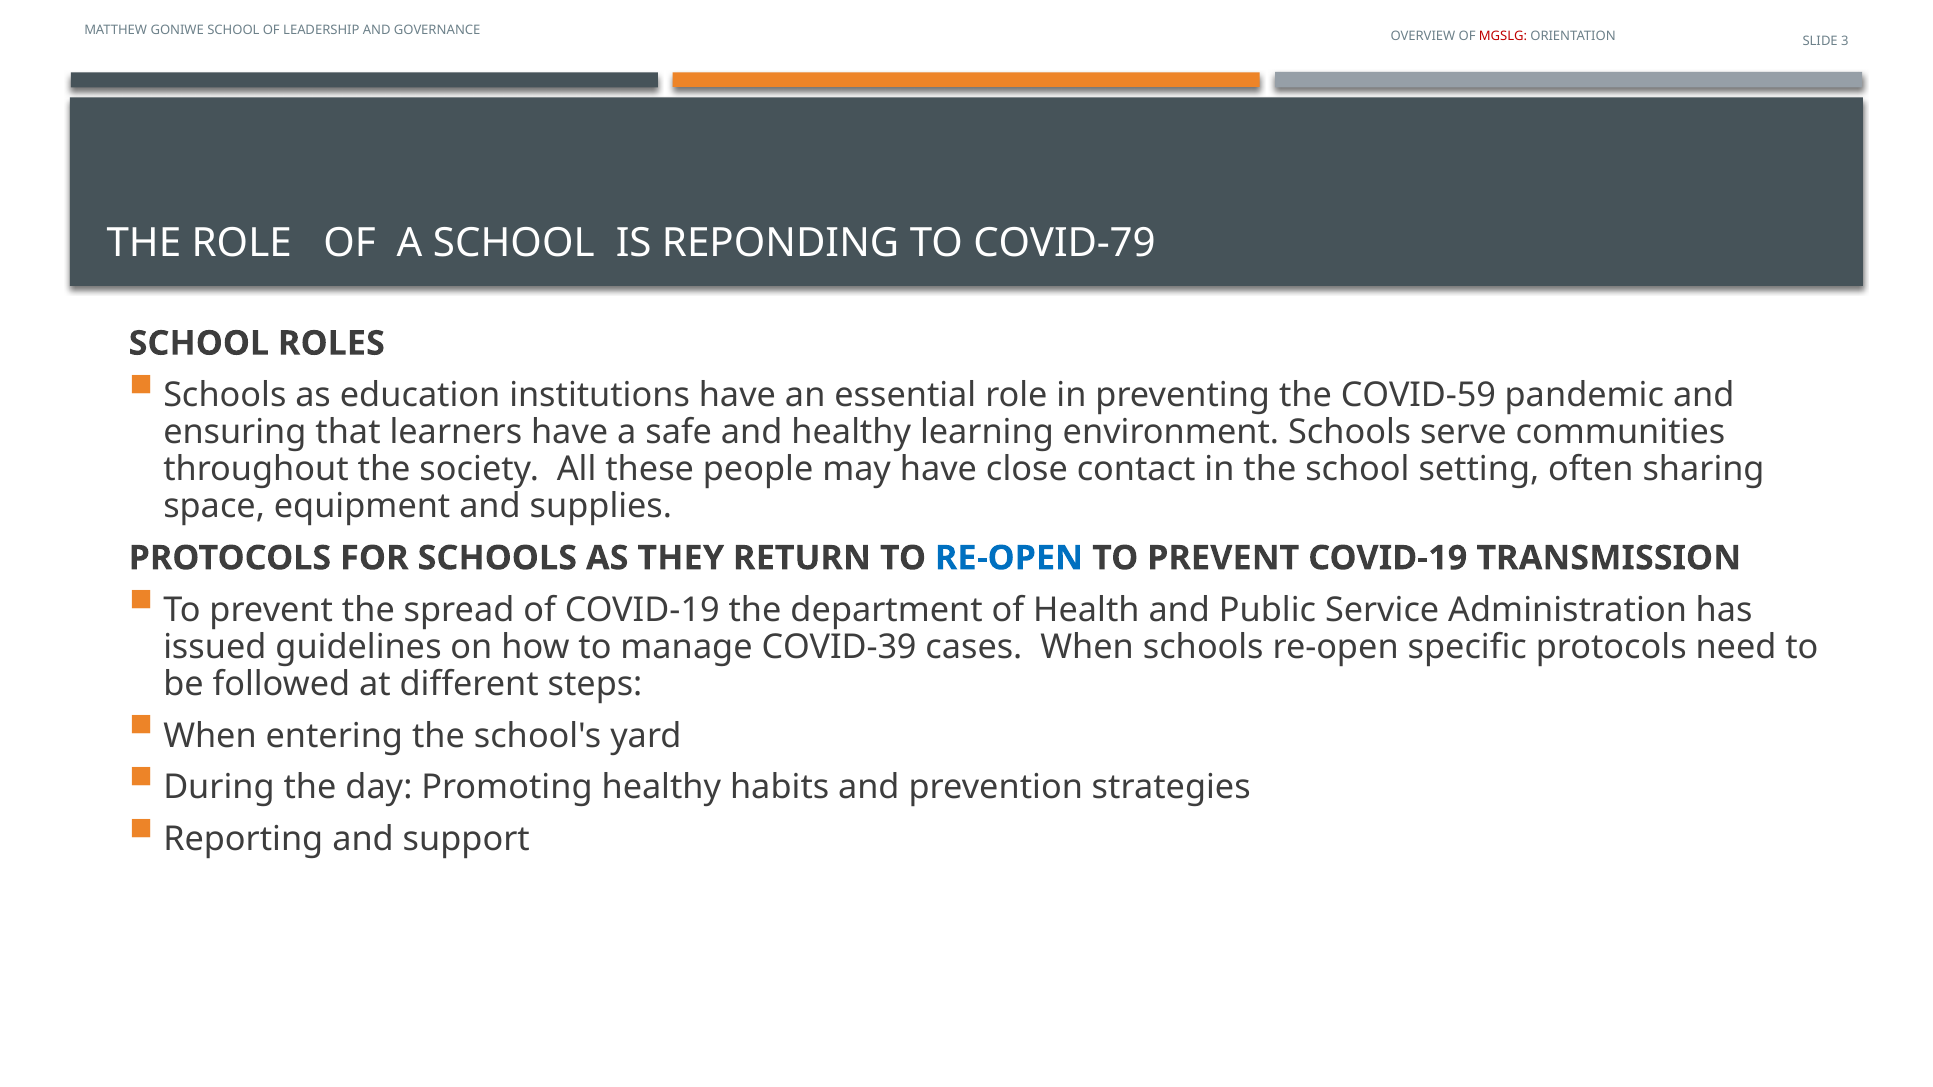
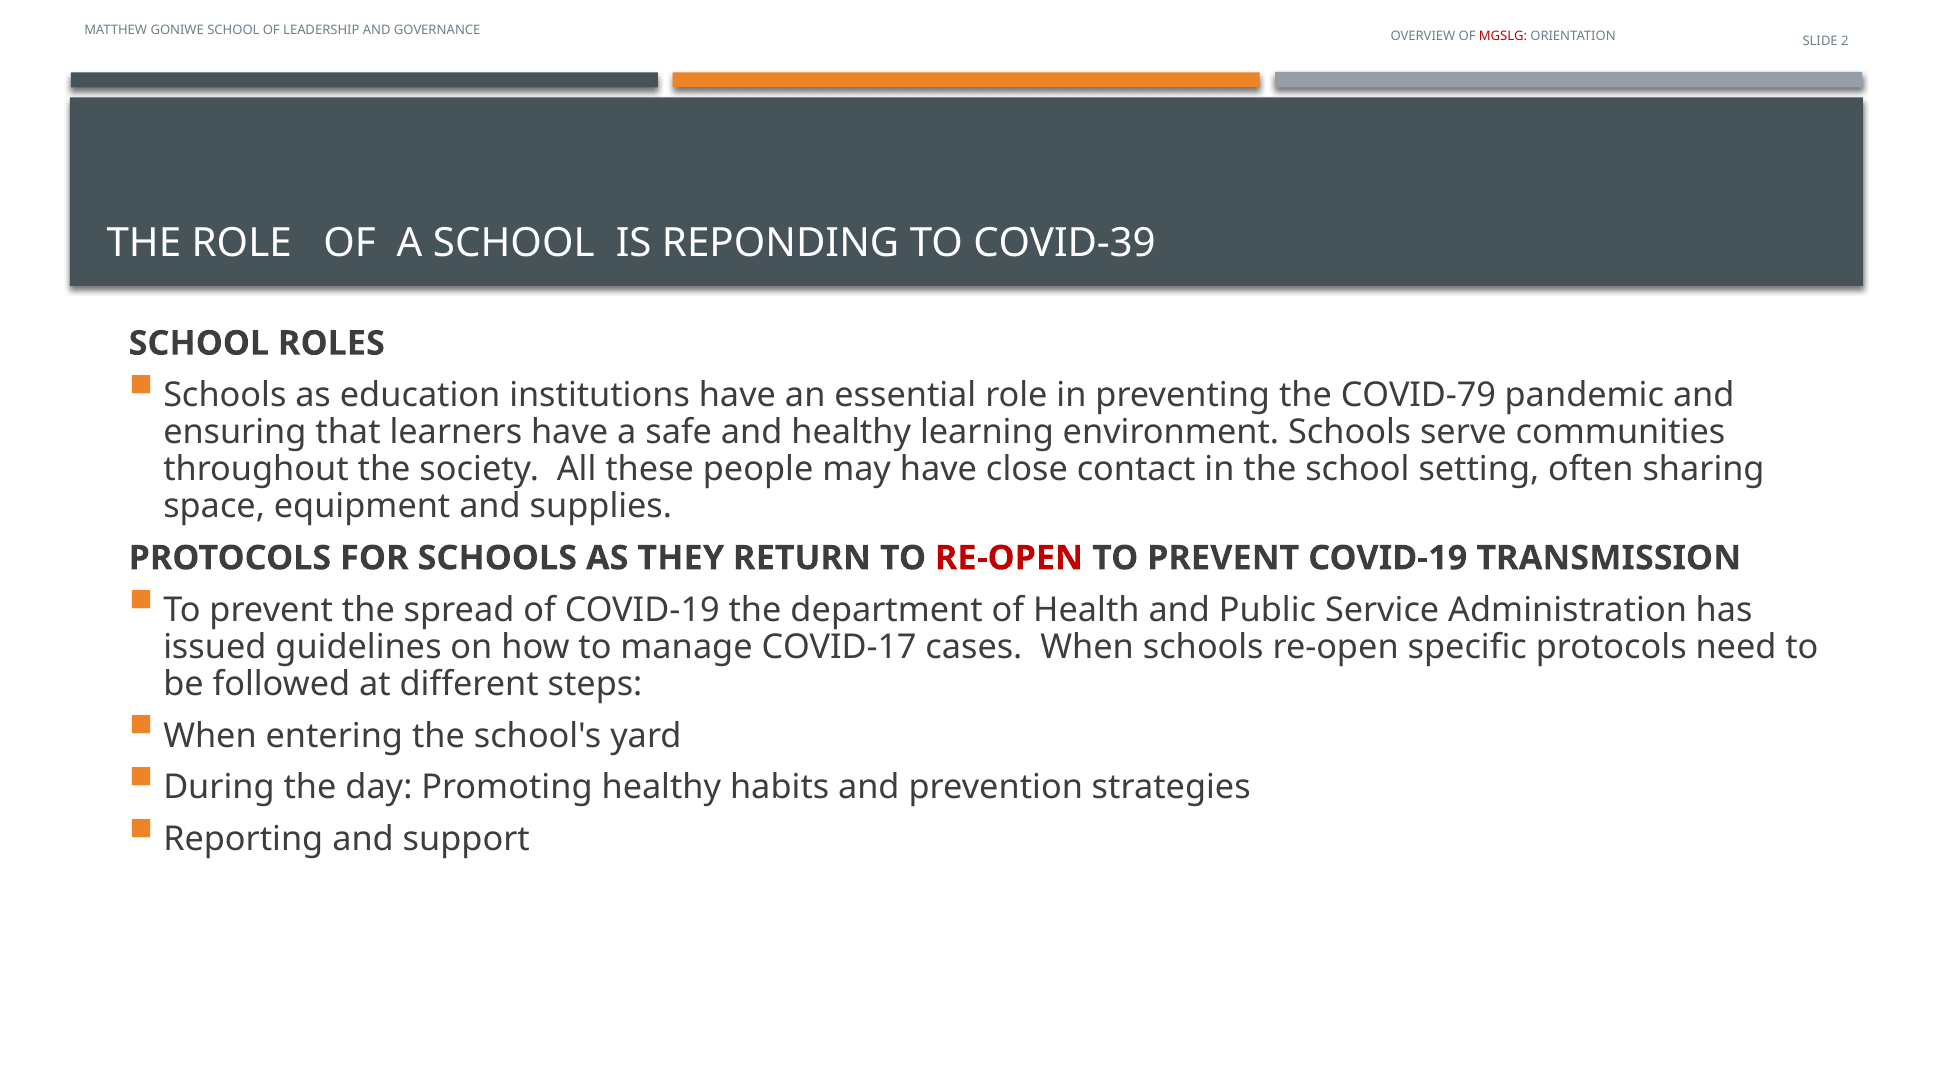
3: 3 -> 2
COVID-79: COVID-79 -> COVID-39
COVID-59: COVID-59 -> COVID-79
RE-OPEN at (1009, 558) colour: blue -> red
COVID-39: COVID-39 -> COVID-17
